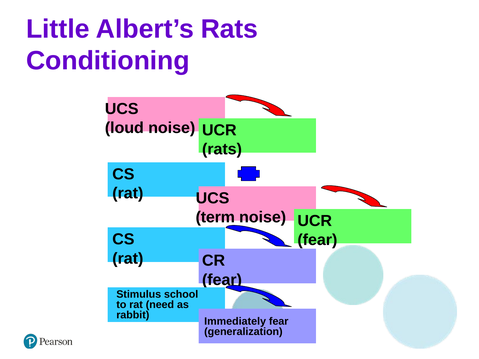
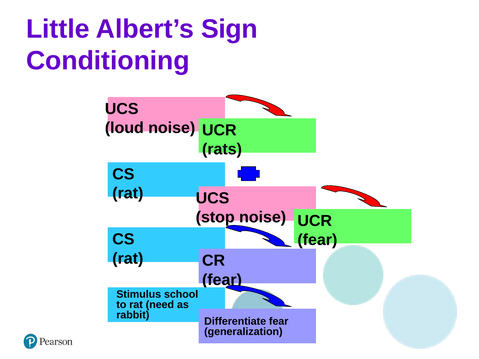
Albert’s Rats: Rats -> Sign
term: term -> stop
Immediately: Immediately -> Differentiate
